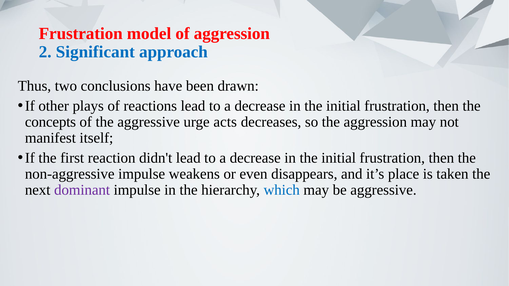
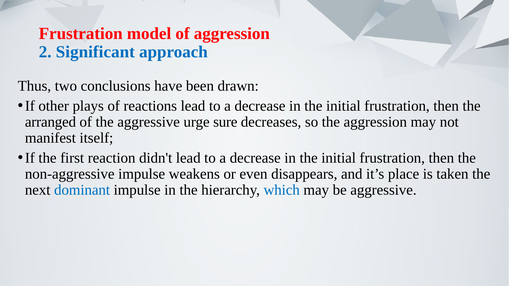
concepts: concepts -> arranged
acts: acts -> sure
dominant colour: purple -> blue
